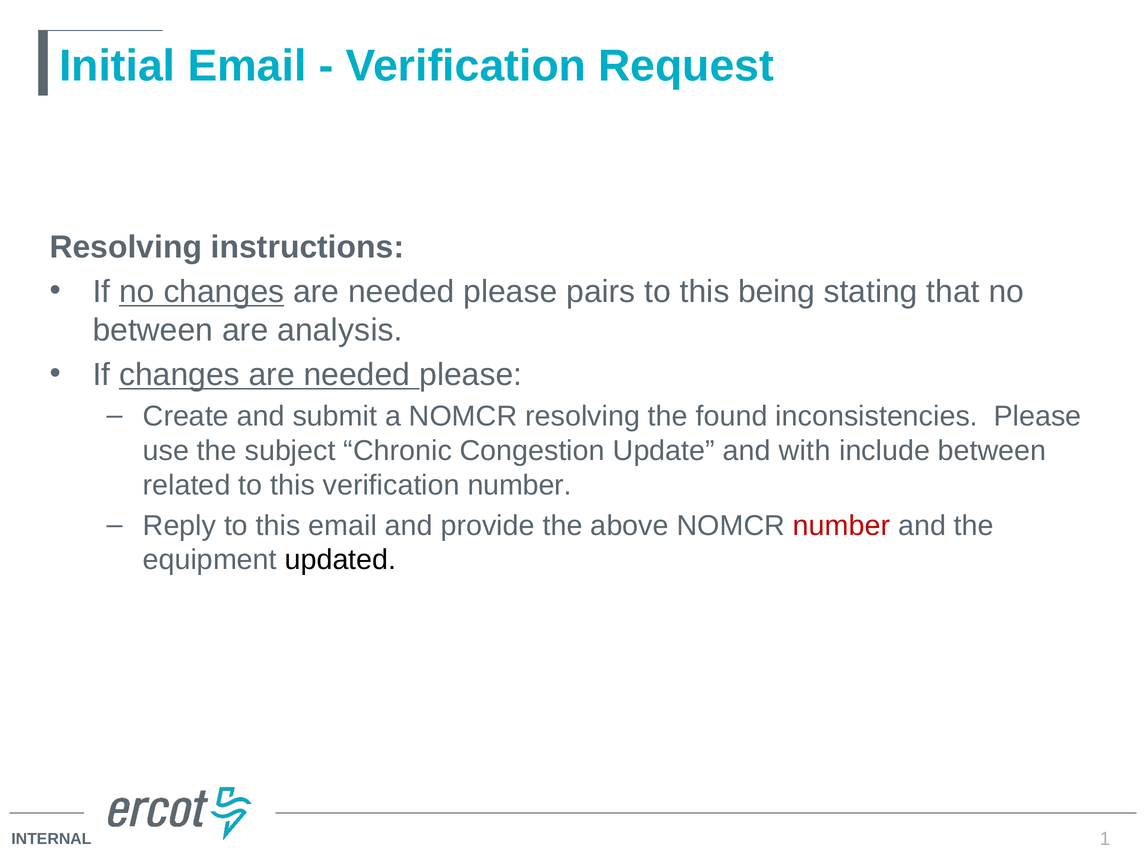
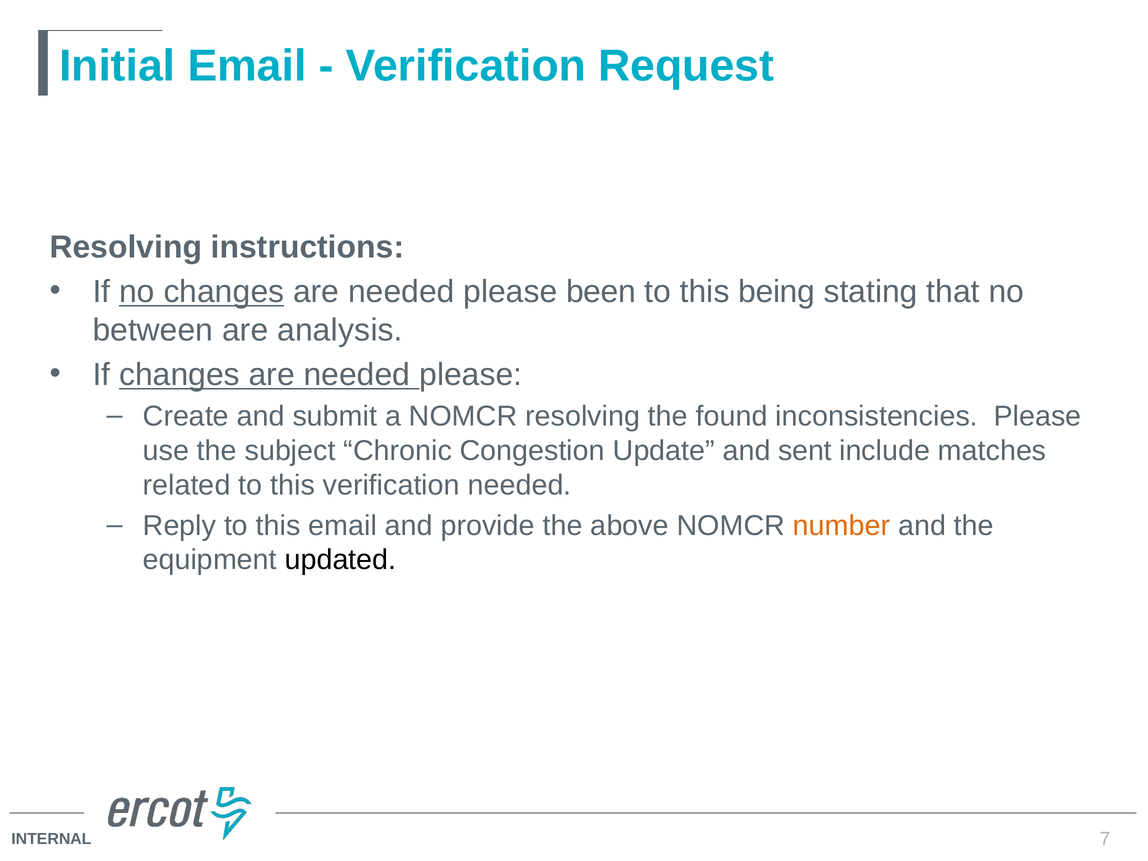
pairs: pairs -> been
with: with -> sent
include between: between -> matches
verification number: number -> needed
number at (842, 526) colour: red -> orange
1: 1 -> 7
